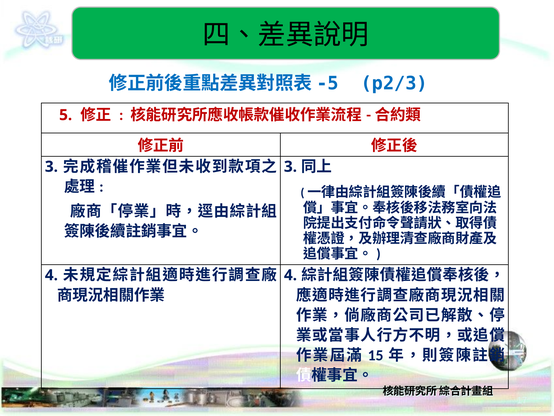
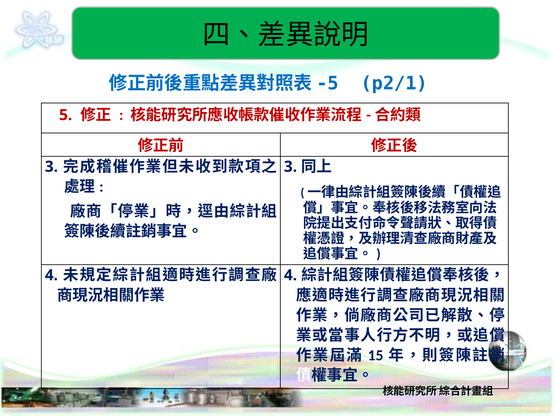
p2/3: p2/3 -> p2/1
